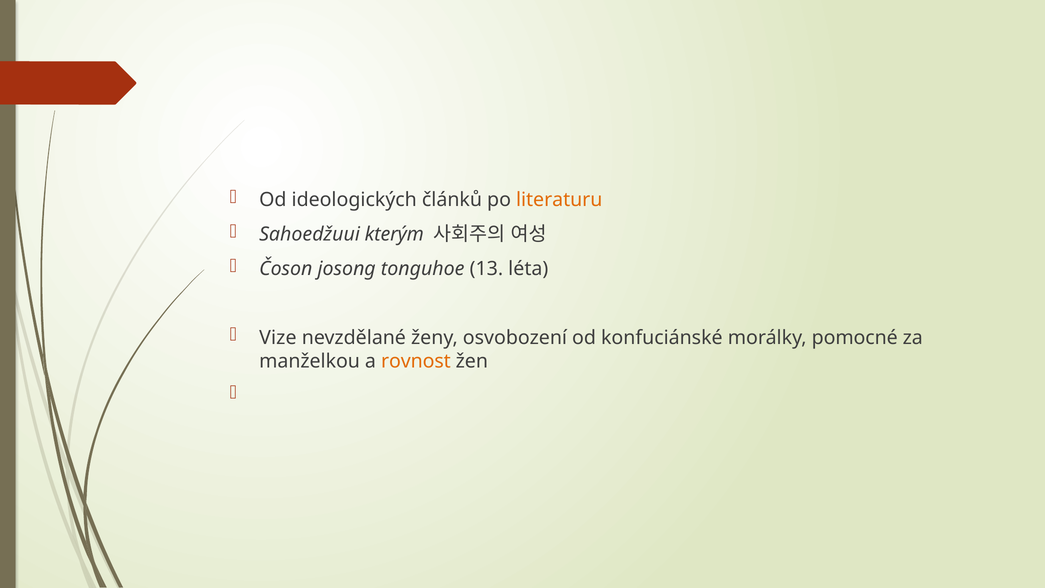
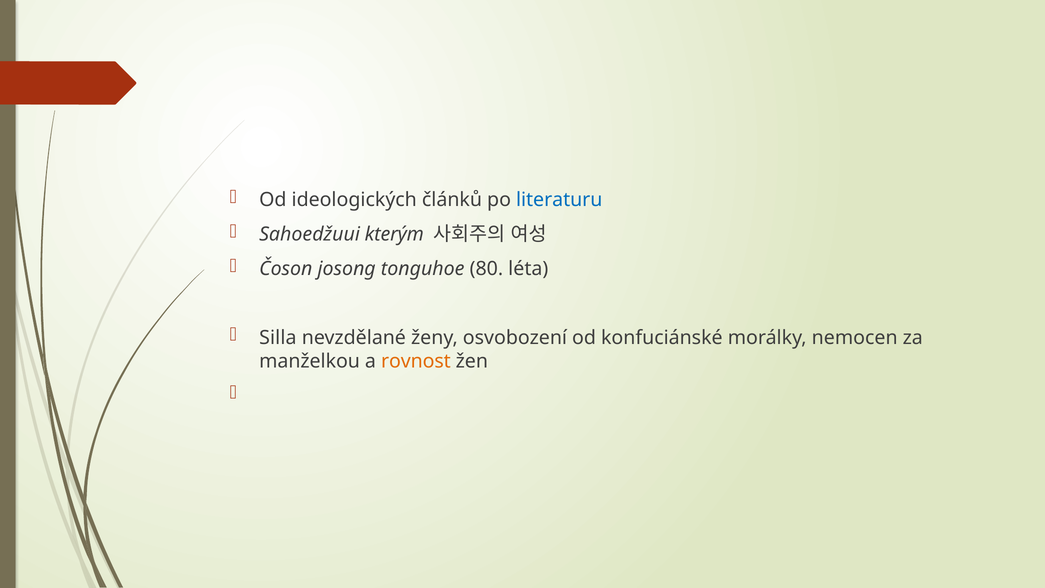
literaturu colour: orange -> blue
13: 13 -> 80
Vize: Vize -> Silla
pomocné: pomocné -> nemocen
